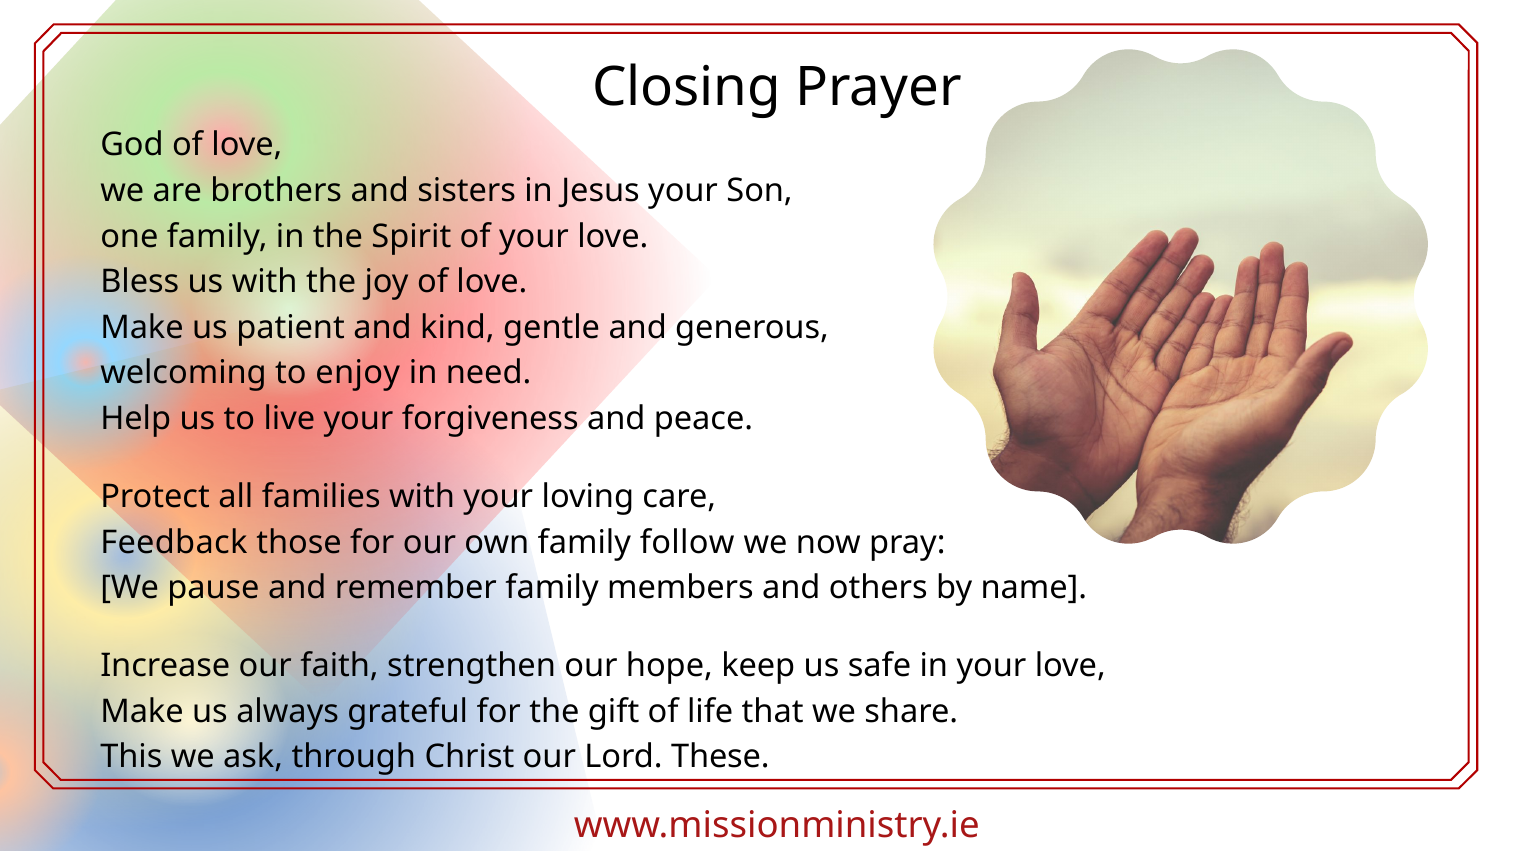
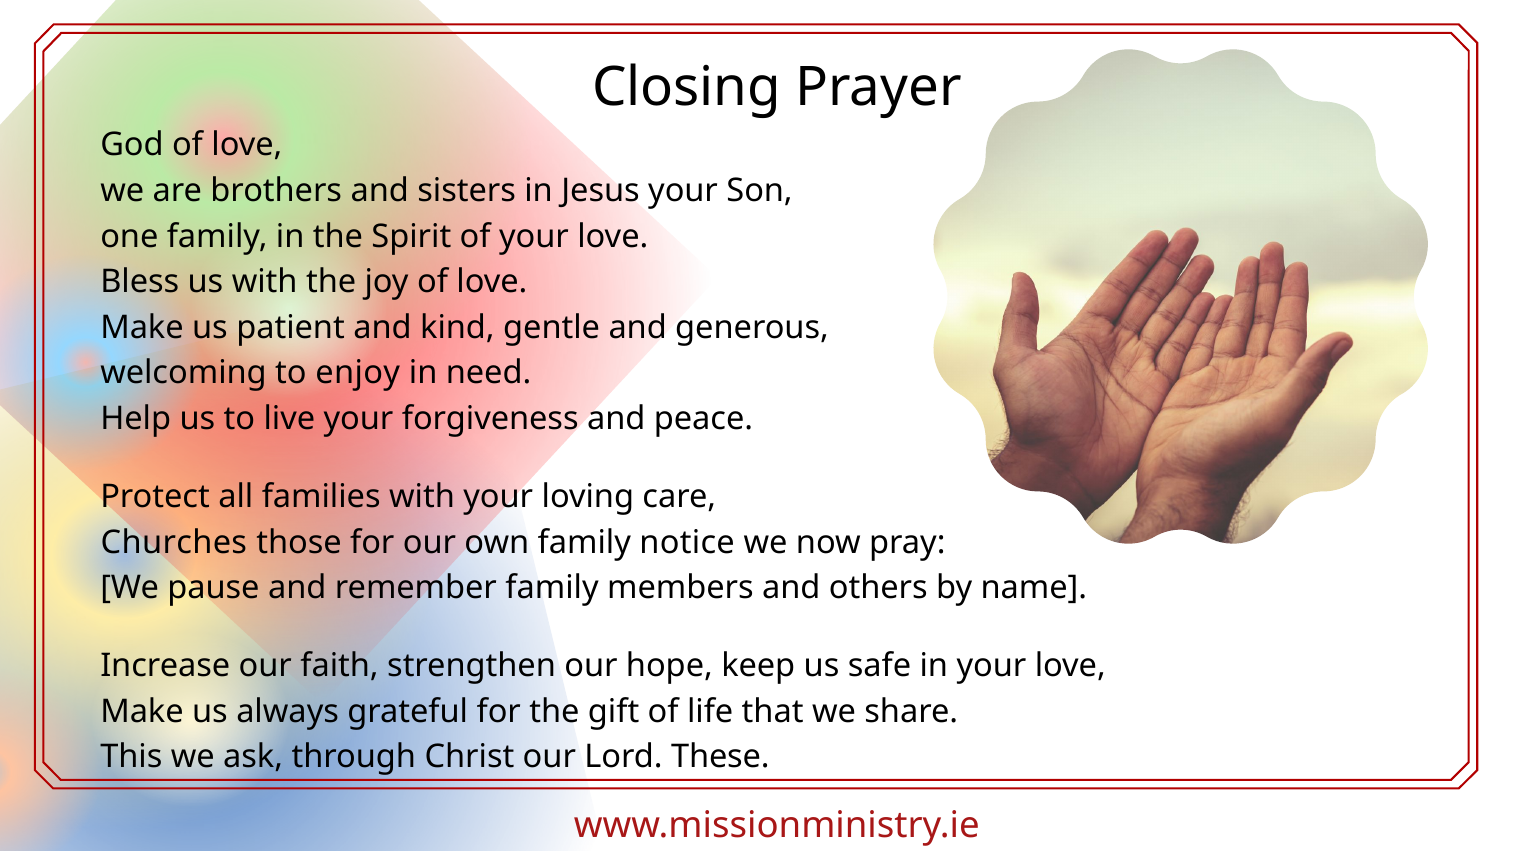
Feedback: Feedback -> Churches
follow: follow -> notice
